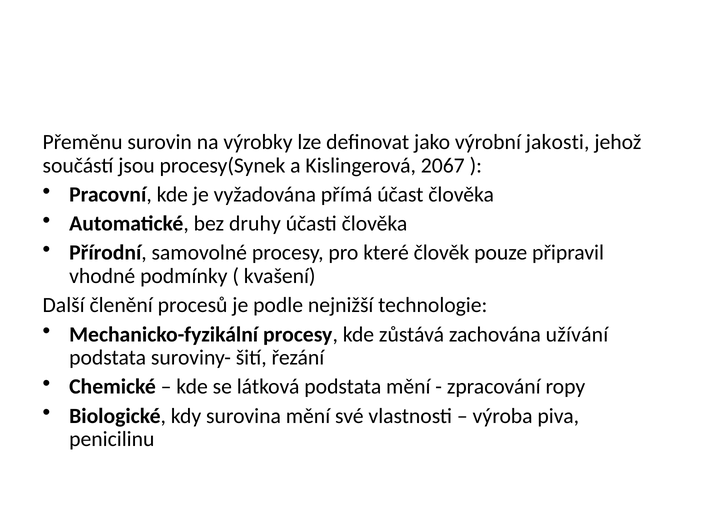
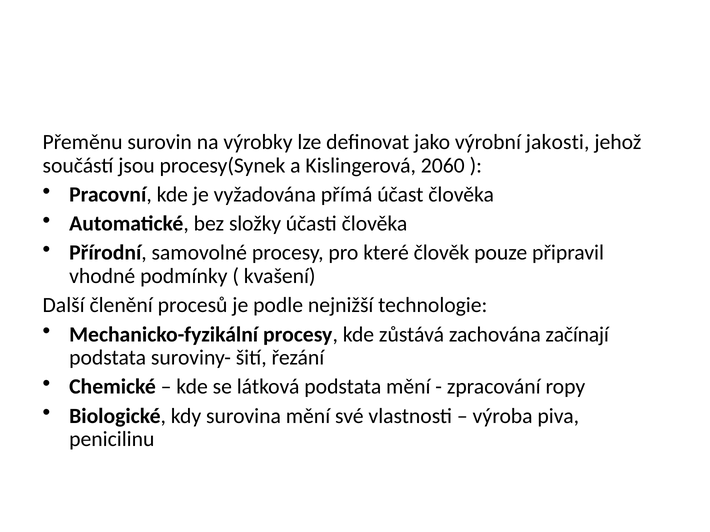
2067: 2067 -> 2060
druhy: druhy -> složky
užívání: užívání -> začínají
